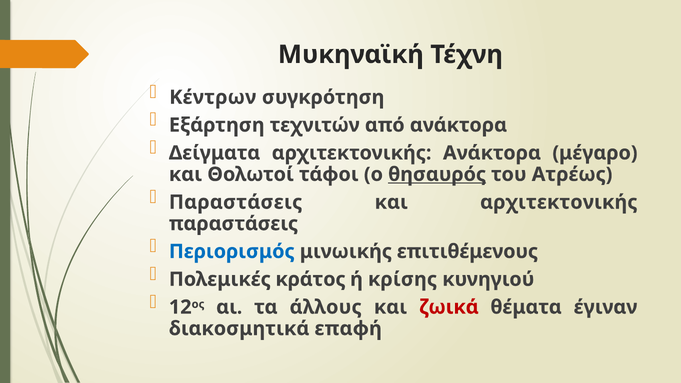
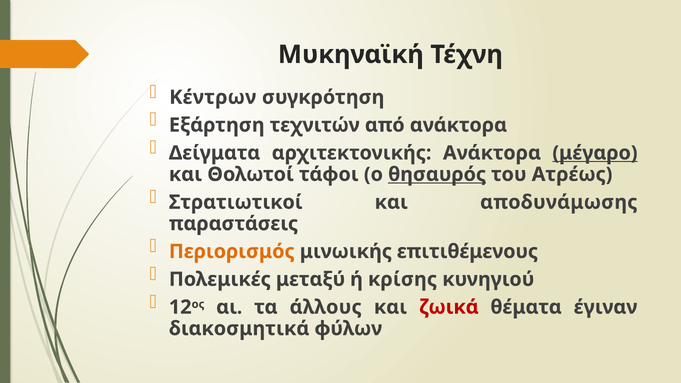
μέγαρο underline: none -> present
Παραστάσεις at (236, 202): Παραστάσεις -> Στρατιωτικοί
και αρχιτεκτονικής: αρχιτεκτονικής -> αποδυνάμωσης
Περιορισμός colour: blue -> orange
κράτος: κράτος -> μεταξύ
επαφή: επαφή -> φύλων
